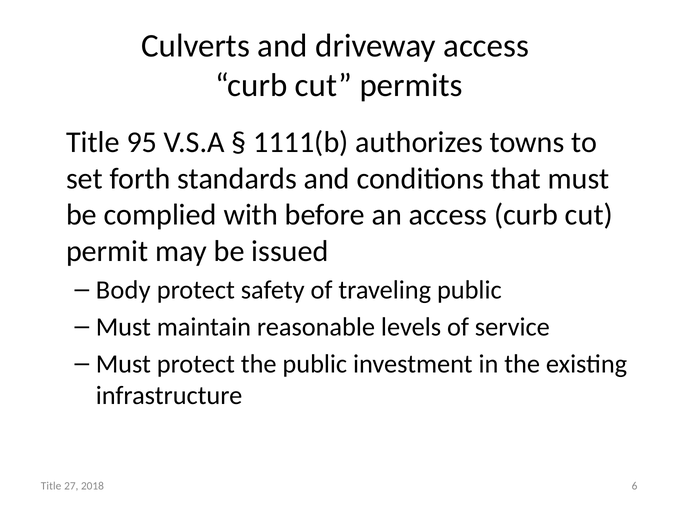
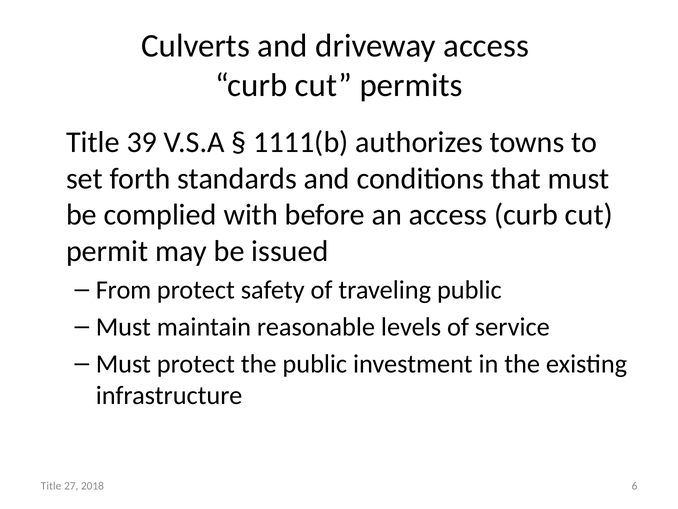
95: 95 -> 39
Body: Body -> From
